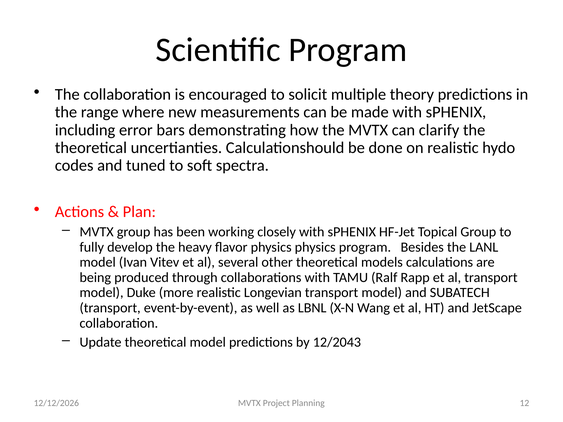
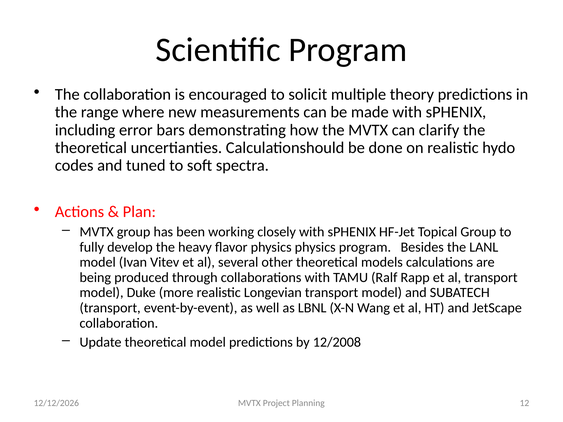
12/2043: 12/2043 -> 12/2008
